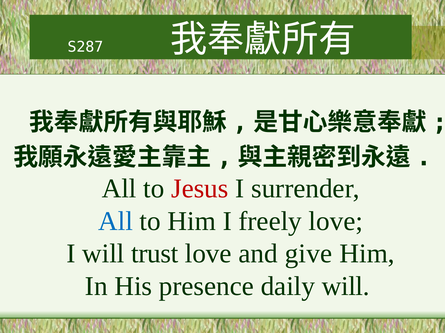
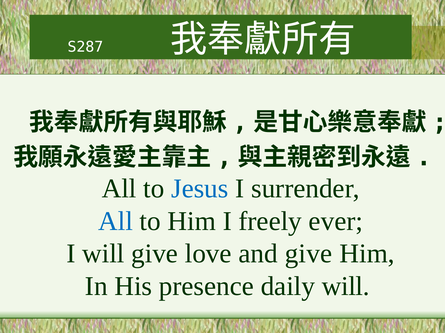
Jesus colour: red -> blue
freely love: love -> ever
will trust: trust -> give
